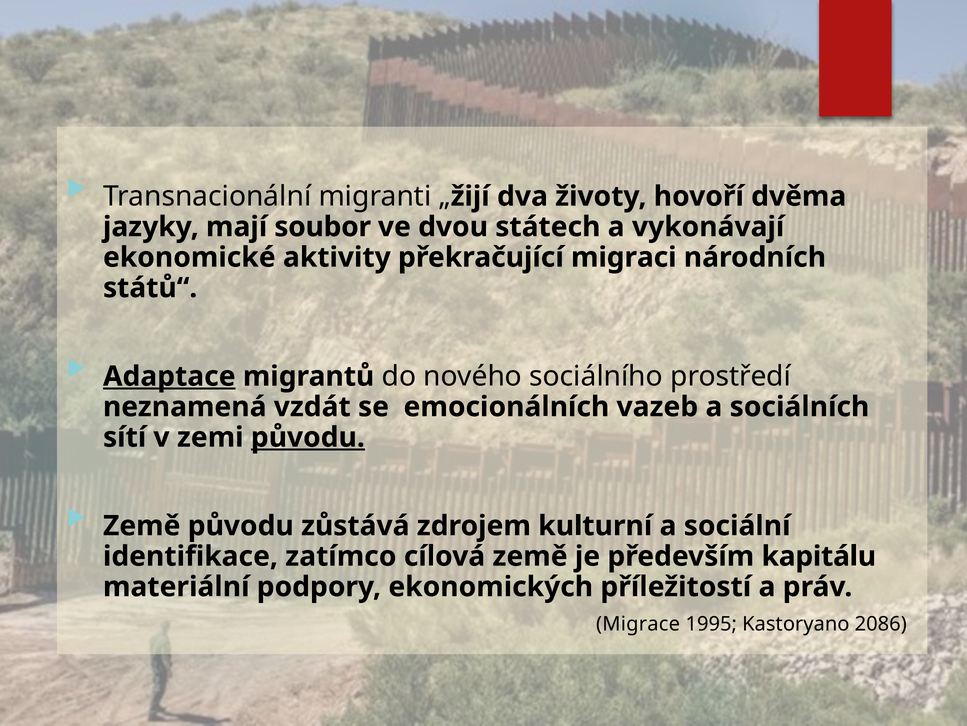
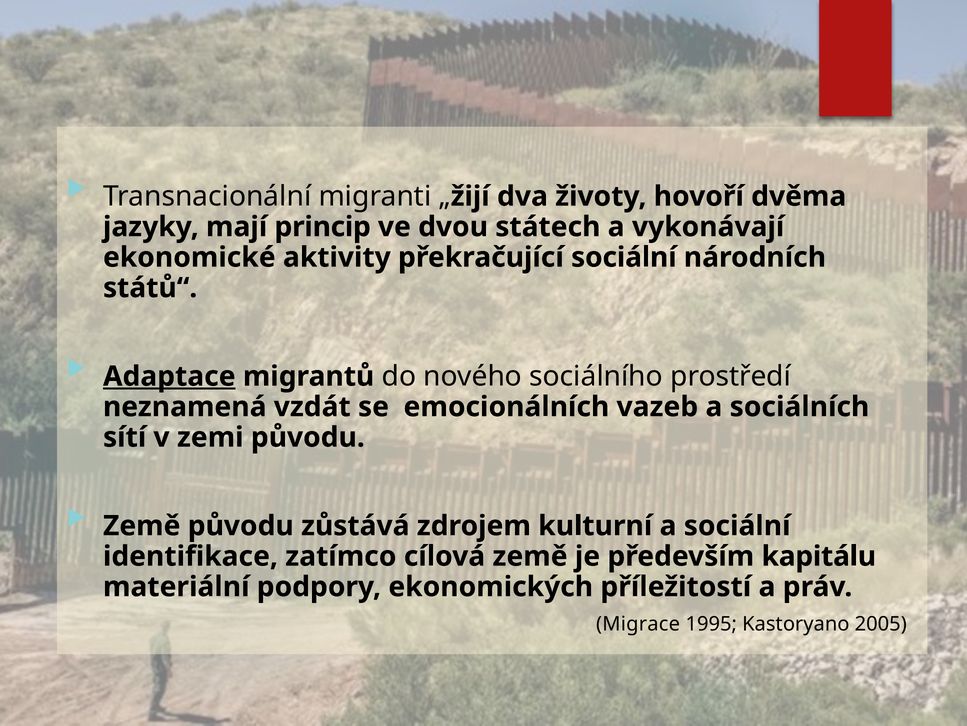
soubor: soubor -> princip
překračující migraci: migraci -> sociální
původu at (308, 437) underline: present -> none
2086: 2086 -> 2005
